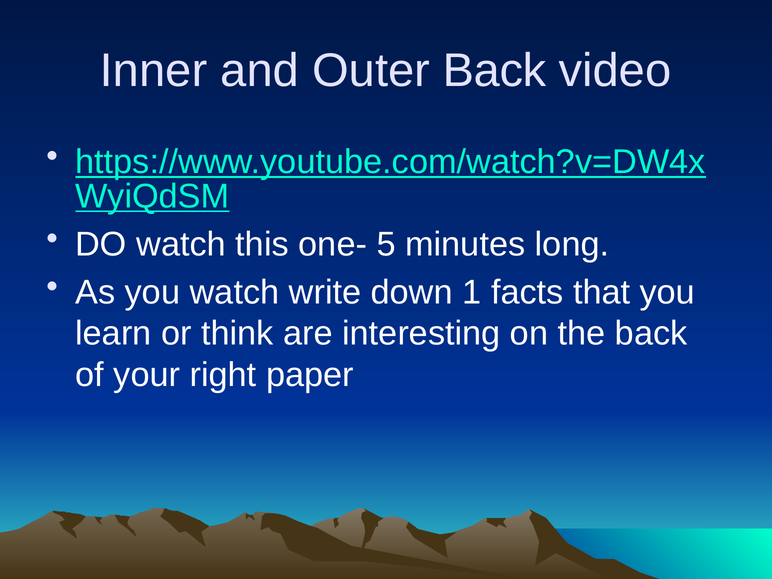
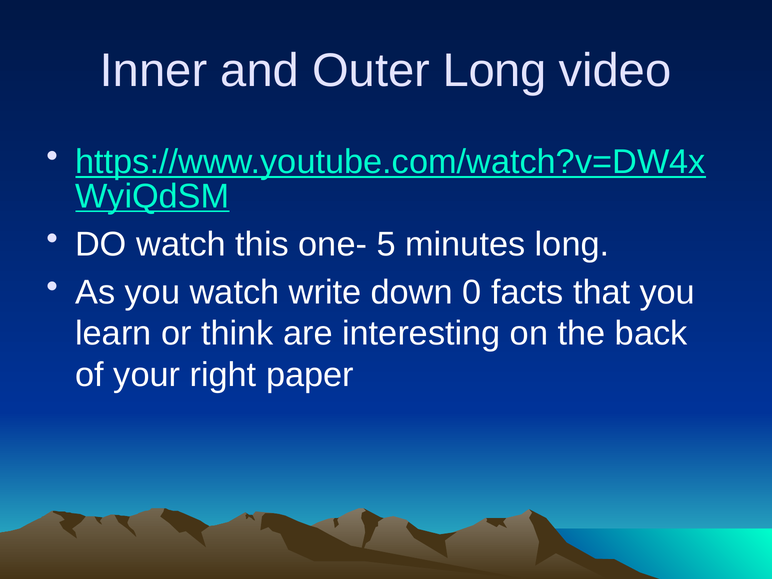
Outer Back: Back -> Long
1: 1 -> 0
